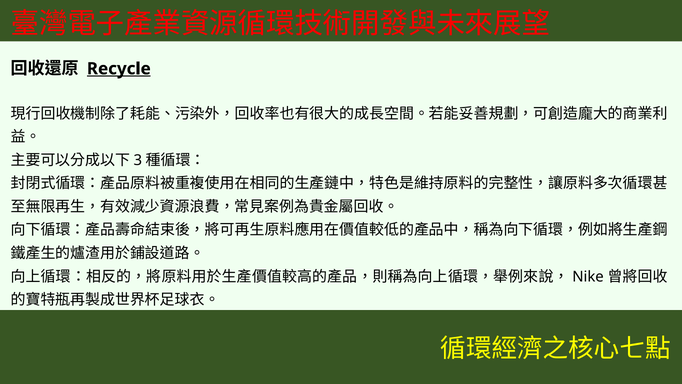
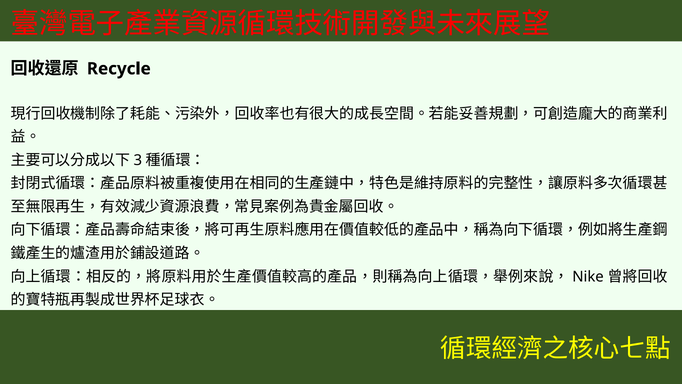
Recycle underline: present -> none
